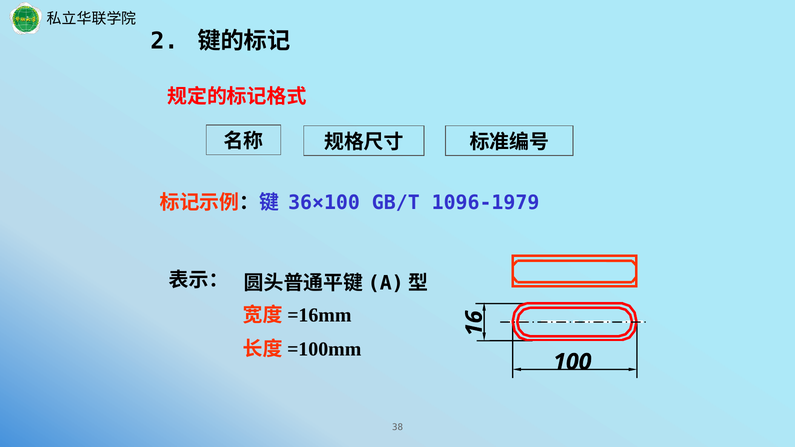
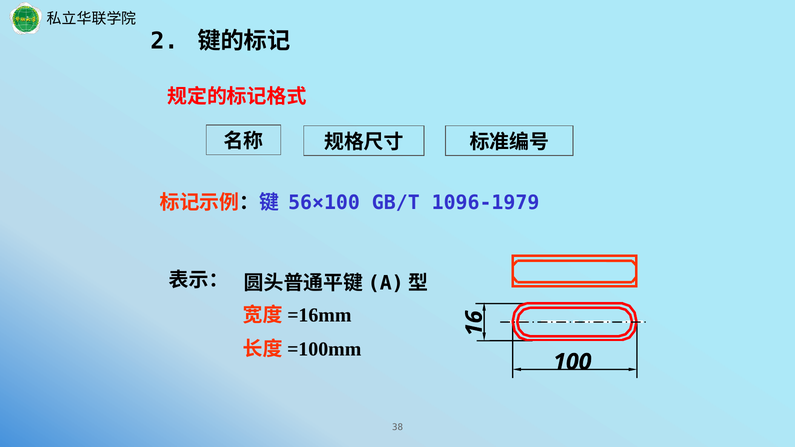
36×100: 36×100 -> 56×100
